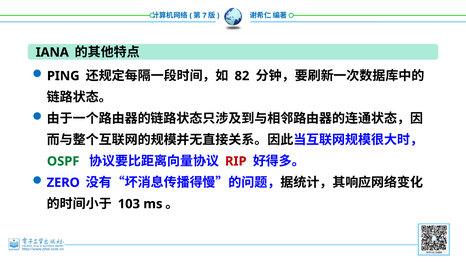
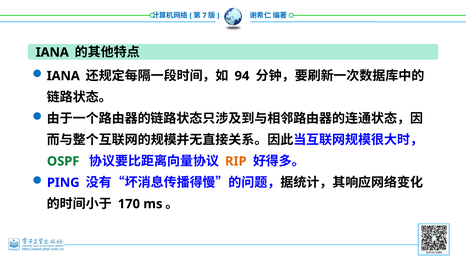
PING at (63, 76): PING -> IANA
82: 82 -> 94
RIP colour: red -> orange
ZERO: ZERO -> PING
103: 103 -> 170
